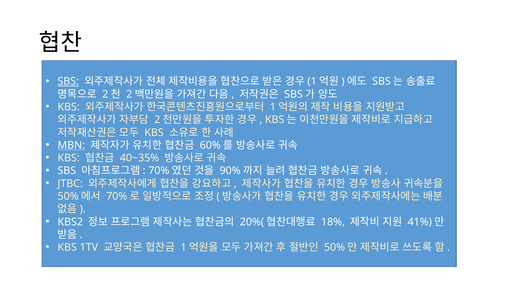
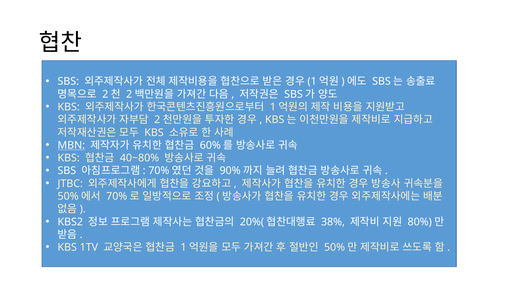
SBS at (68, 81) underline: present -> none
40~35%: 40~35% -> 40~80%
18%: 18% -> 38%
41%: 41% -> 80%
